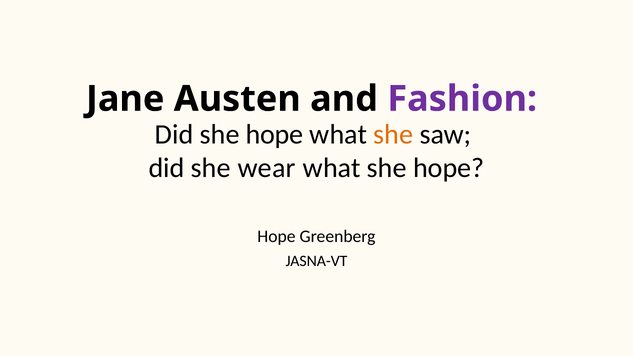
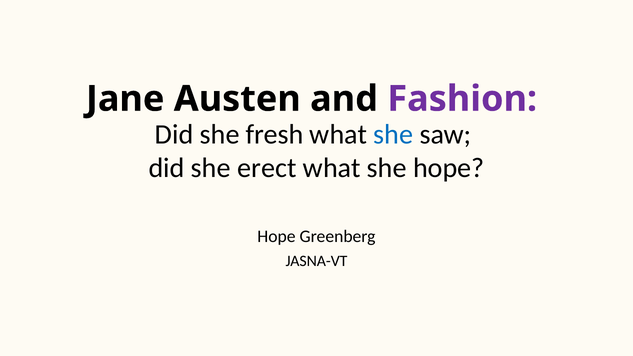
Did she hope: hope -> fresh
she at (393, 134) colour: orange -> blue
wear: wear -> erect
